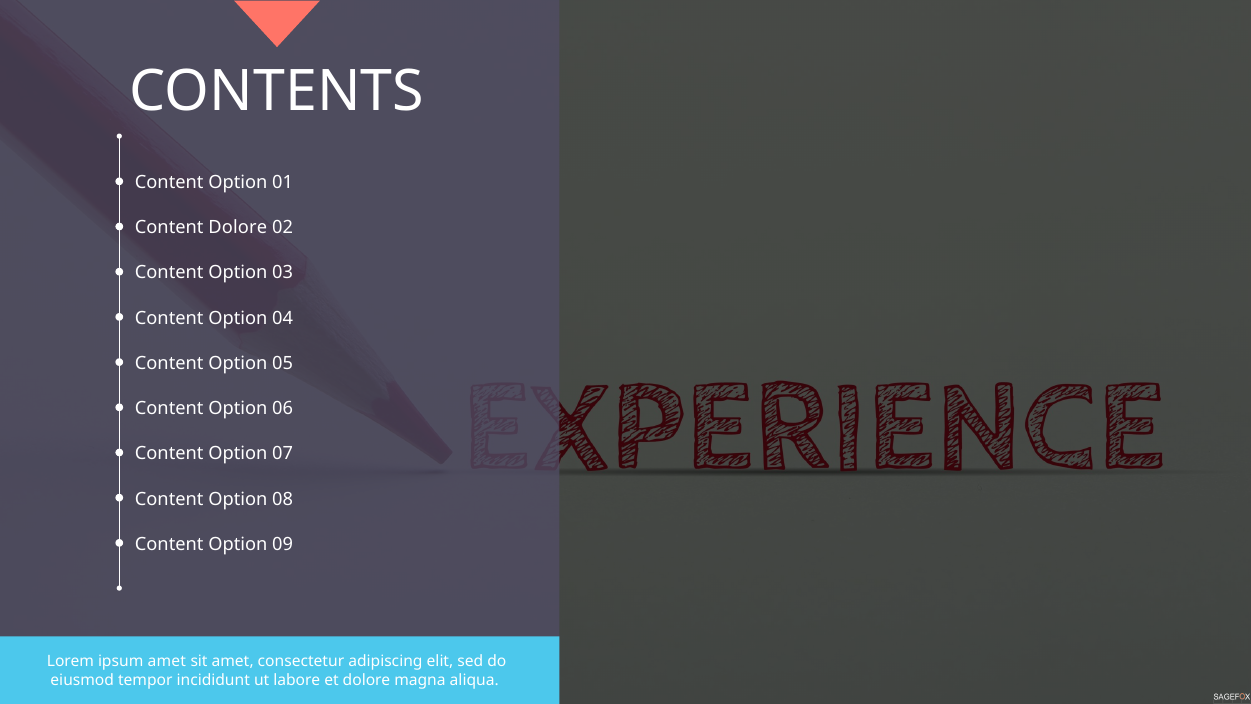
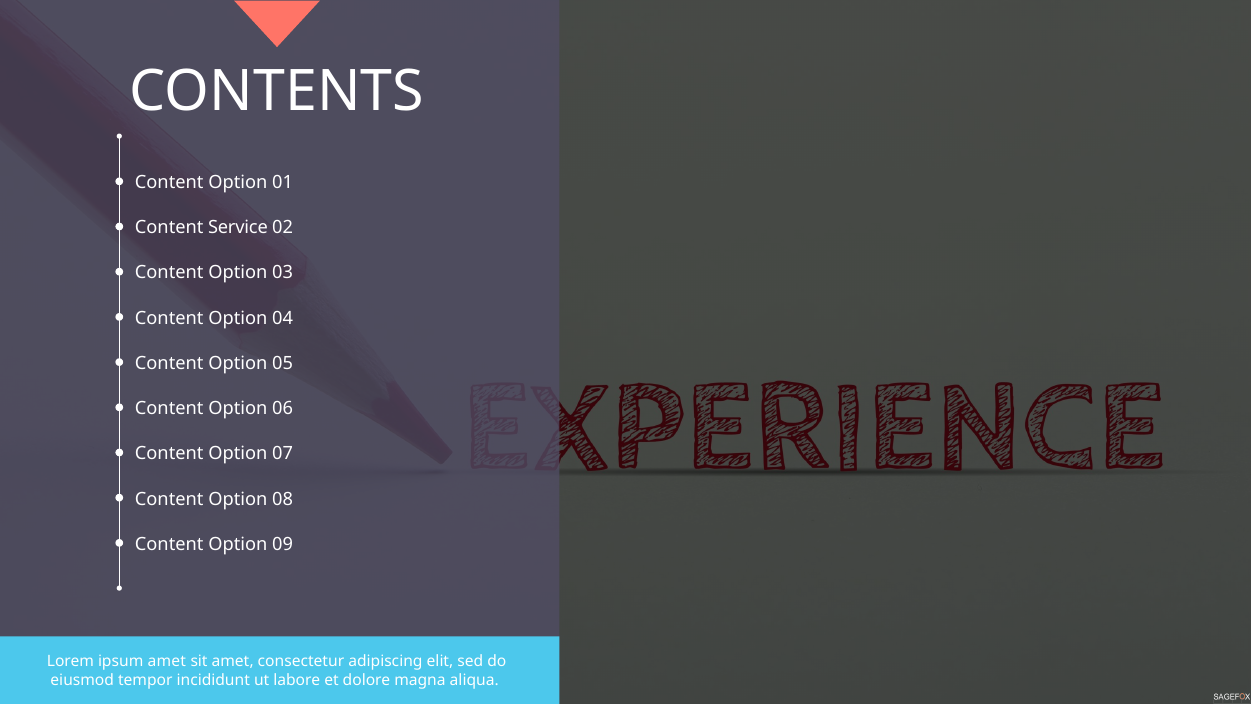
Content Dolore: Dolore -> Service
